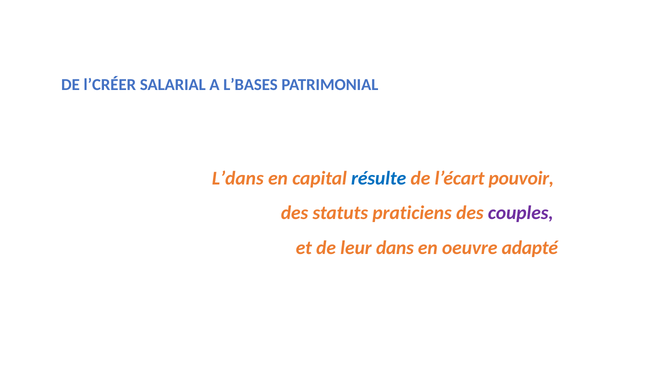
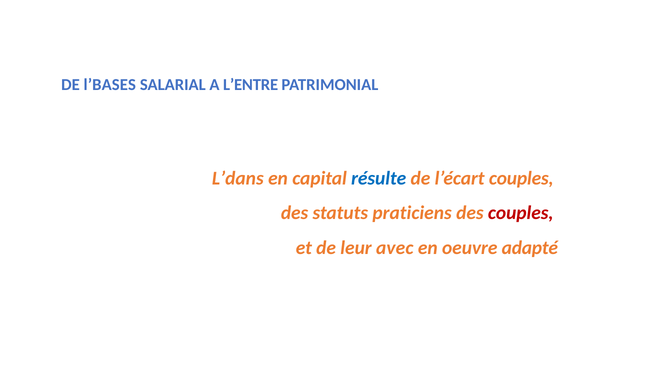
l’CRÉER: l’CRÉER -> l’BASES
L’BASES: L’BASES -> L’ENTRE
l’écart pouvoir: pouvoir -> couples
couples at (521, 213) colour: purple -> red
dans: dans -> avec
